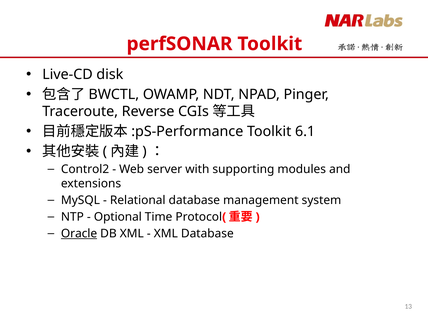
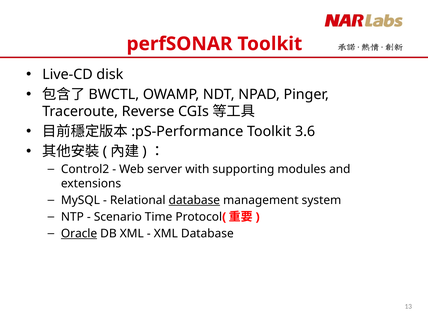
6.1: 6.1 -> 3.6
database at (194, 200) underline: none -> present
Optional: Optional -> Scenario
